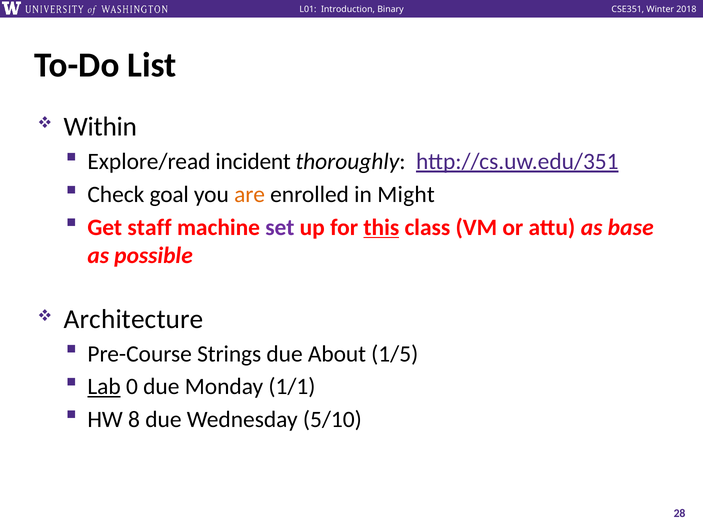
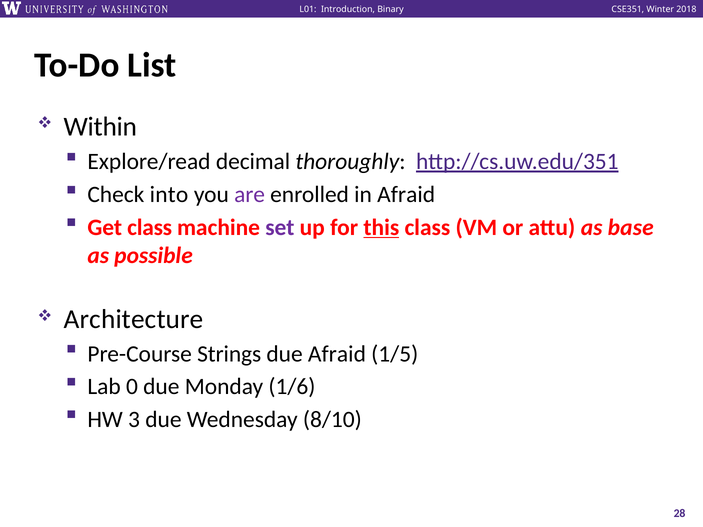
incident: incident -> decimal
goal: goal -> into
are colour: orange -> purple
in Might: Might -> Afraid
Get staff: staff -> class
due About: About -> Afraid
Lab underline: present -> none
1/1: 1/1 -> 1/6
8: 8 -> 3
5/10: 5/10 -> 8/10
